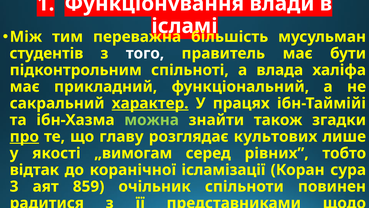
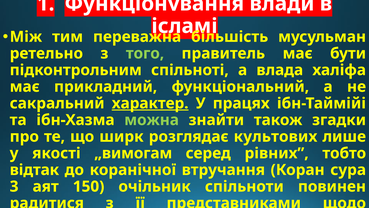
студентів: студентів -> ретельно
того colour: white -> light green
про underline: present -> none
главу: главу -> ширк
ісламізації: ісламізації -> втручання
859: 859 -> 150
